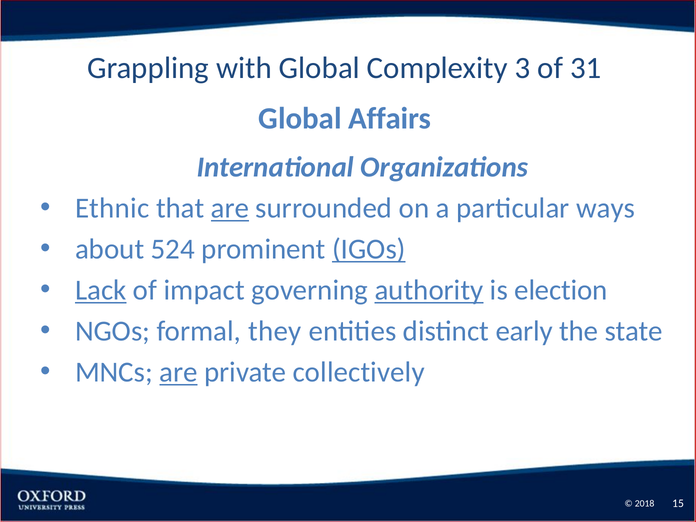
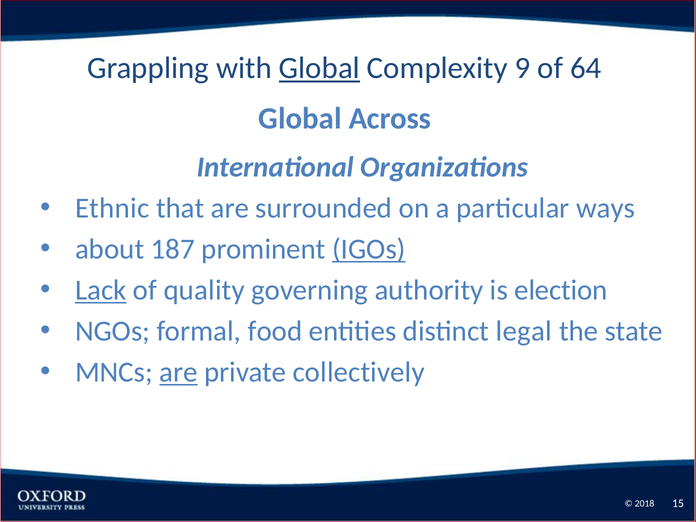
Global at (319, 68) underline: none -> present
3: 3 -> 9
31: 31 -> 64
Affairs: Affairs -> Across
are at (230, 208) underline: present -> none
524: 524 -> 187
impact: impact -> quality
authority underline: present -> none
they: they -> food
early: early -> legal
